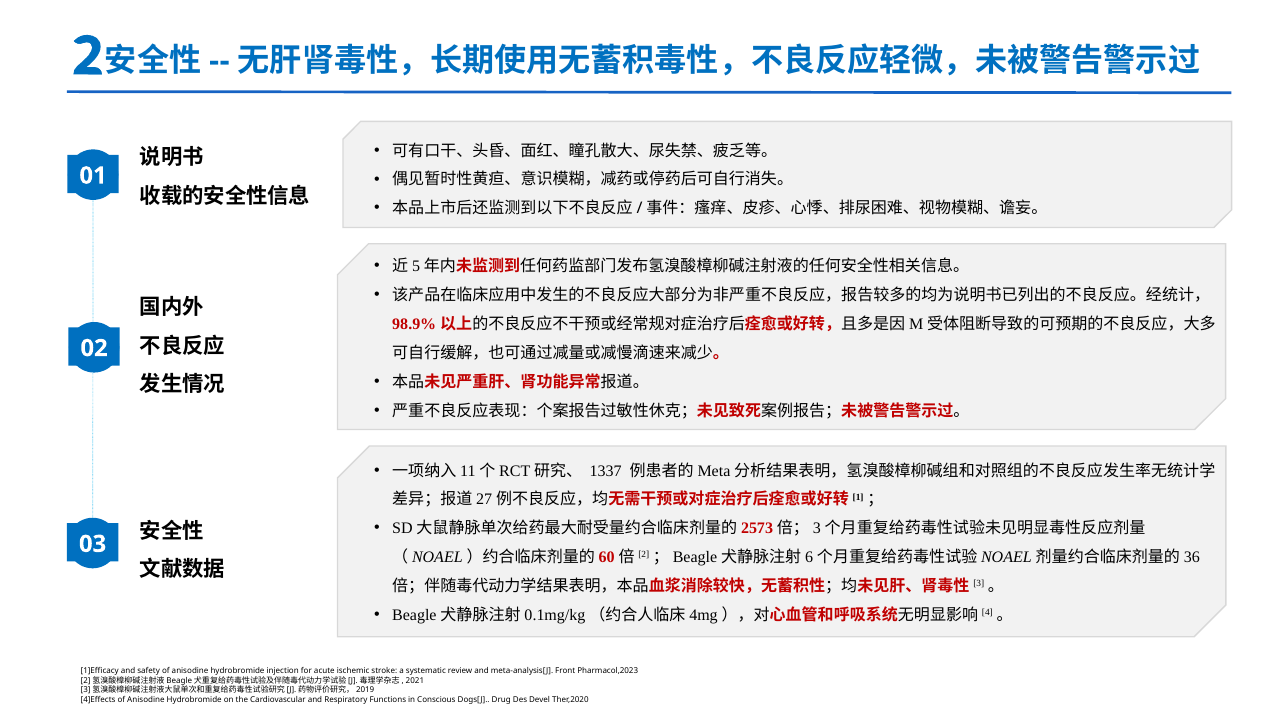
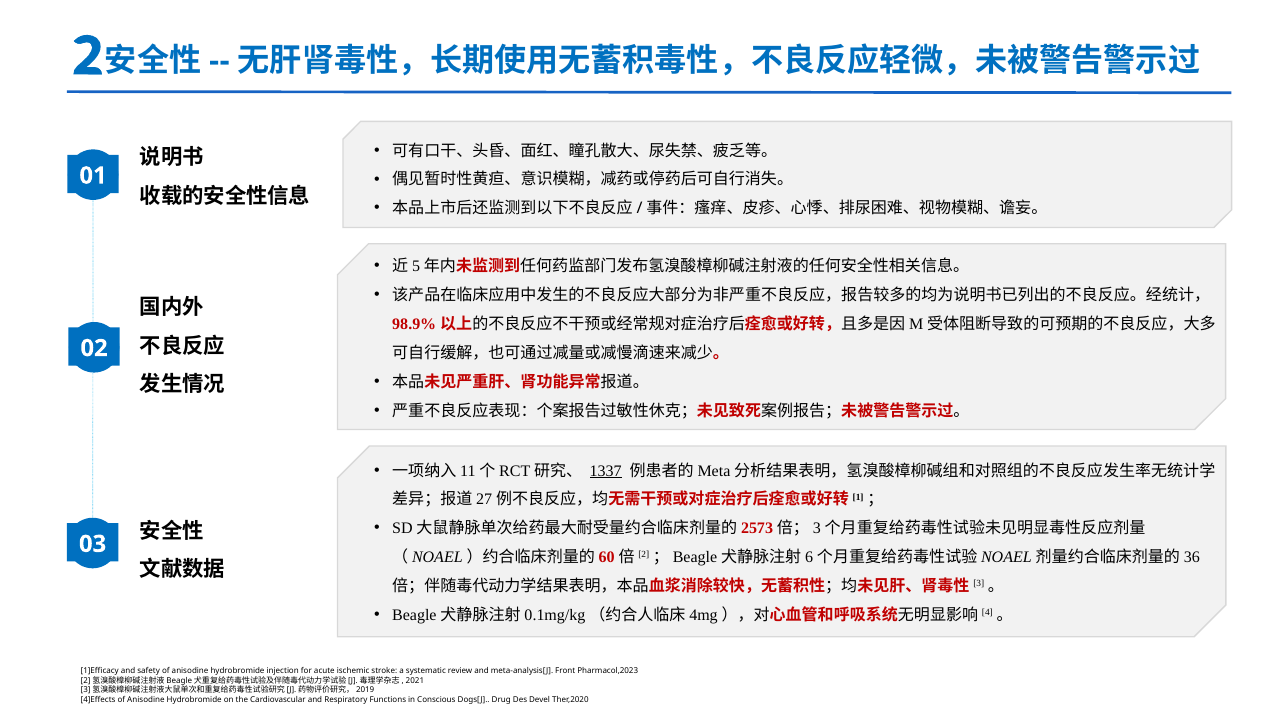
1337 underline: none -> present
